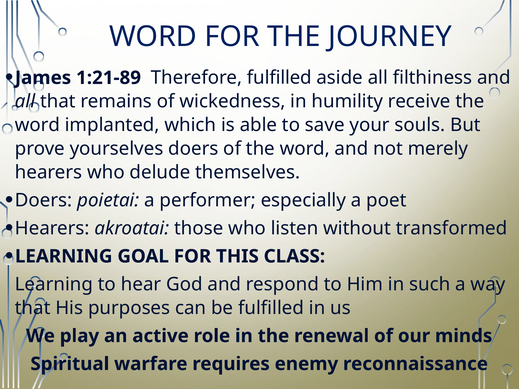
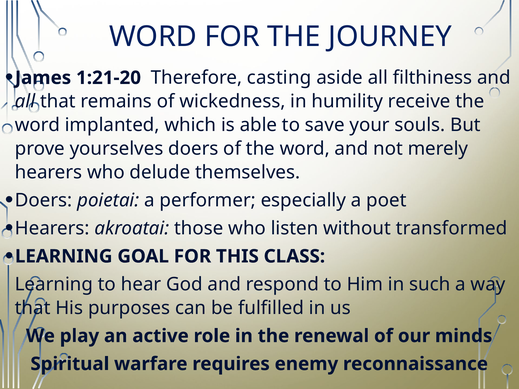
1:21-89: 1:21-89 -> 1:21-20
Therefore fulfilled: fulfilled -> casting
